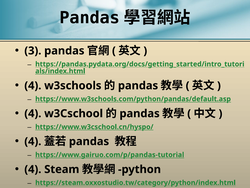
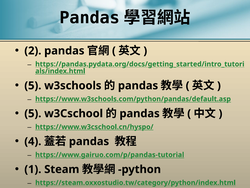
3: 3 -> 2
4 at (33, 85): 4 -> 5
4 at (33, 113): 4 -> 5
4 at (33, 169): 4 -> 1
